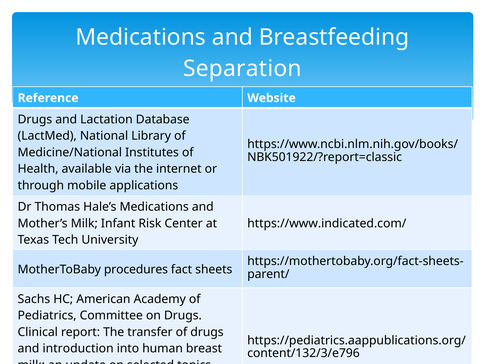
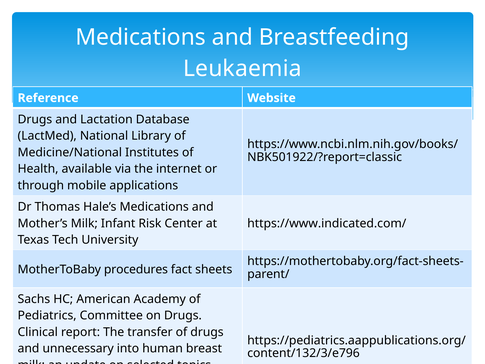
Separation: Separation -> Leukaemia
introduction: introduction -> unnecessary
